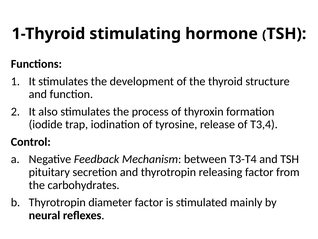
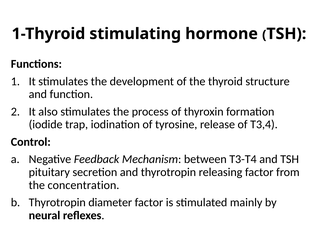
carbohydrates: carbohydrates -> concentration
